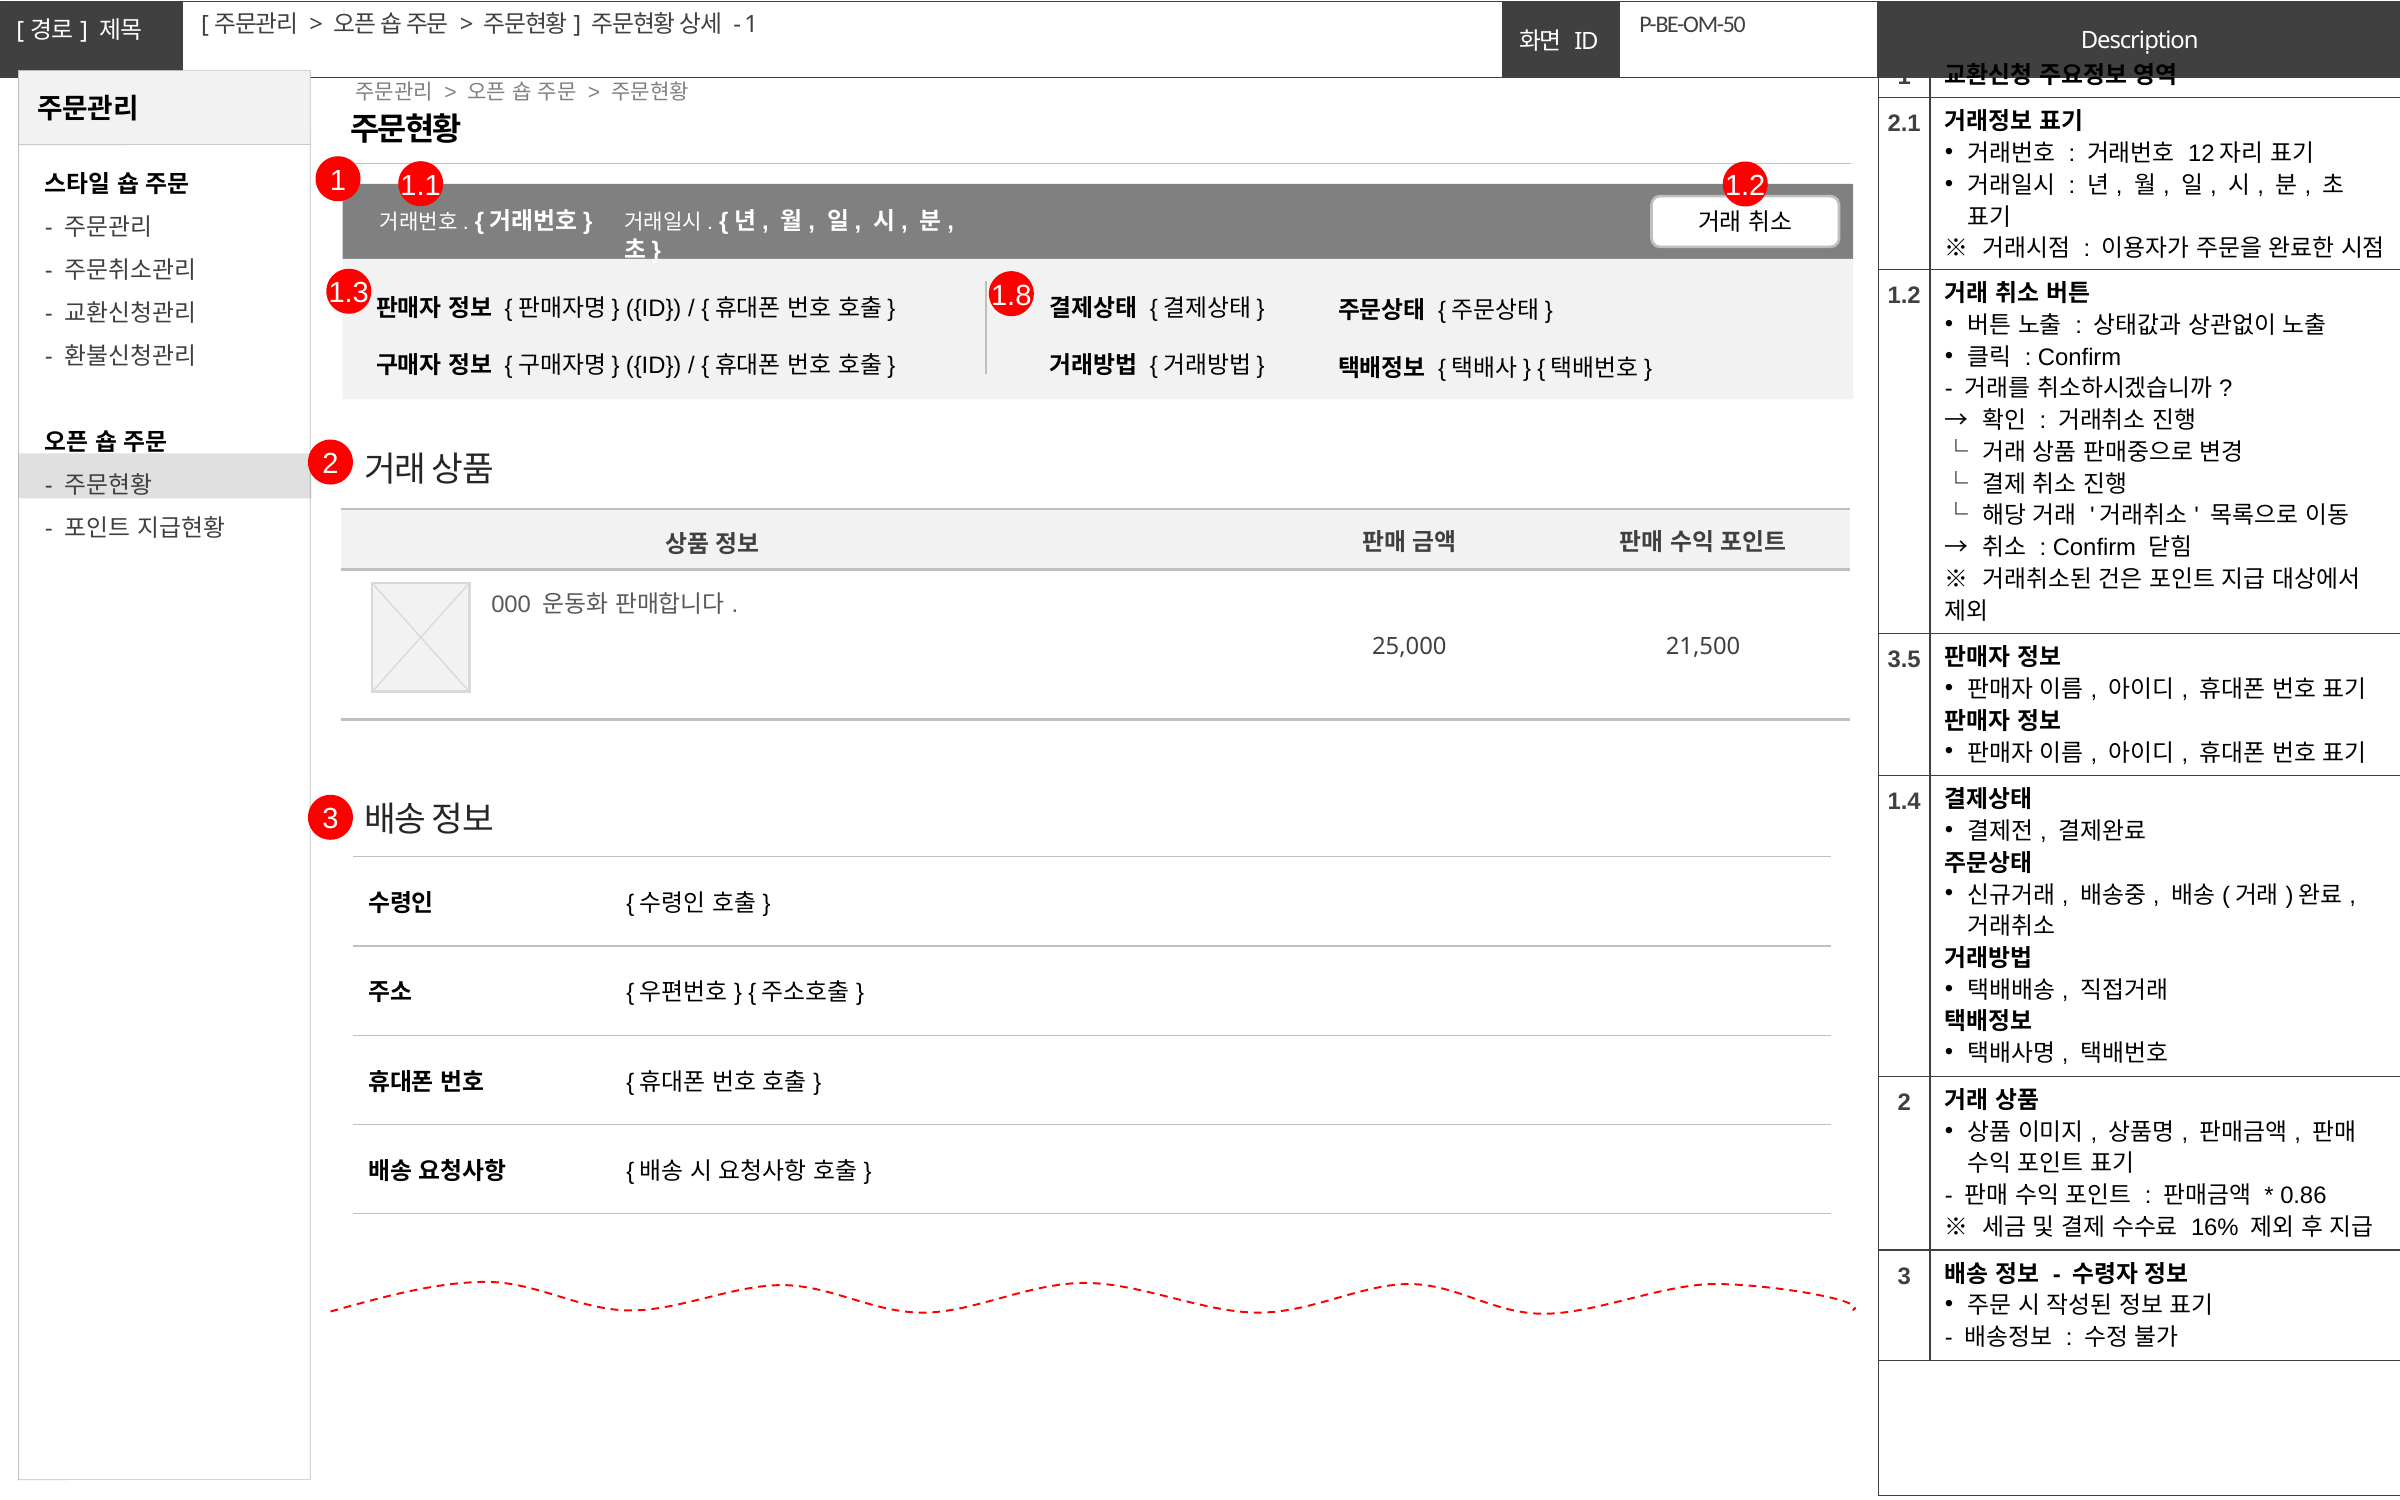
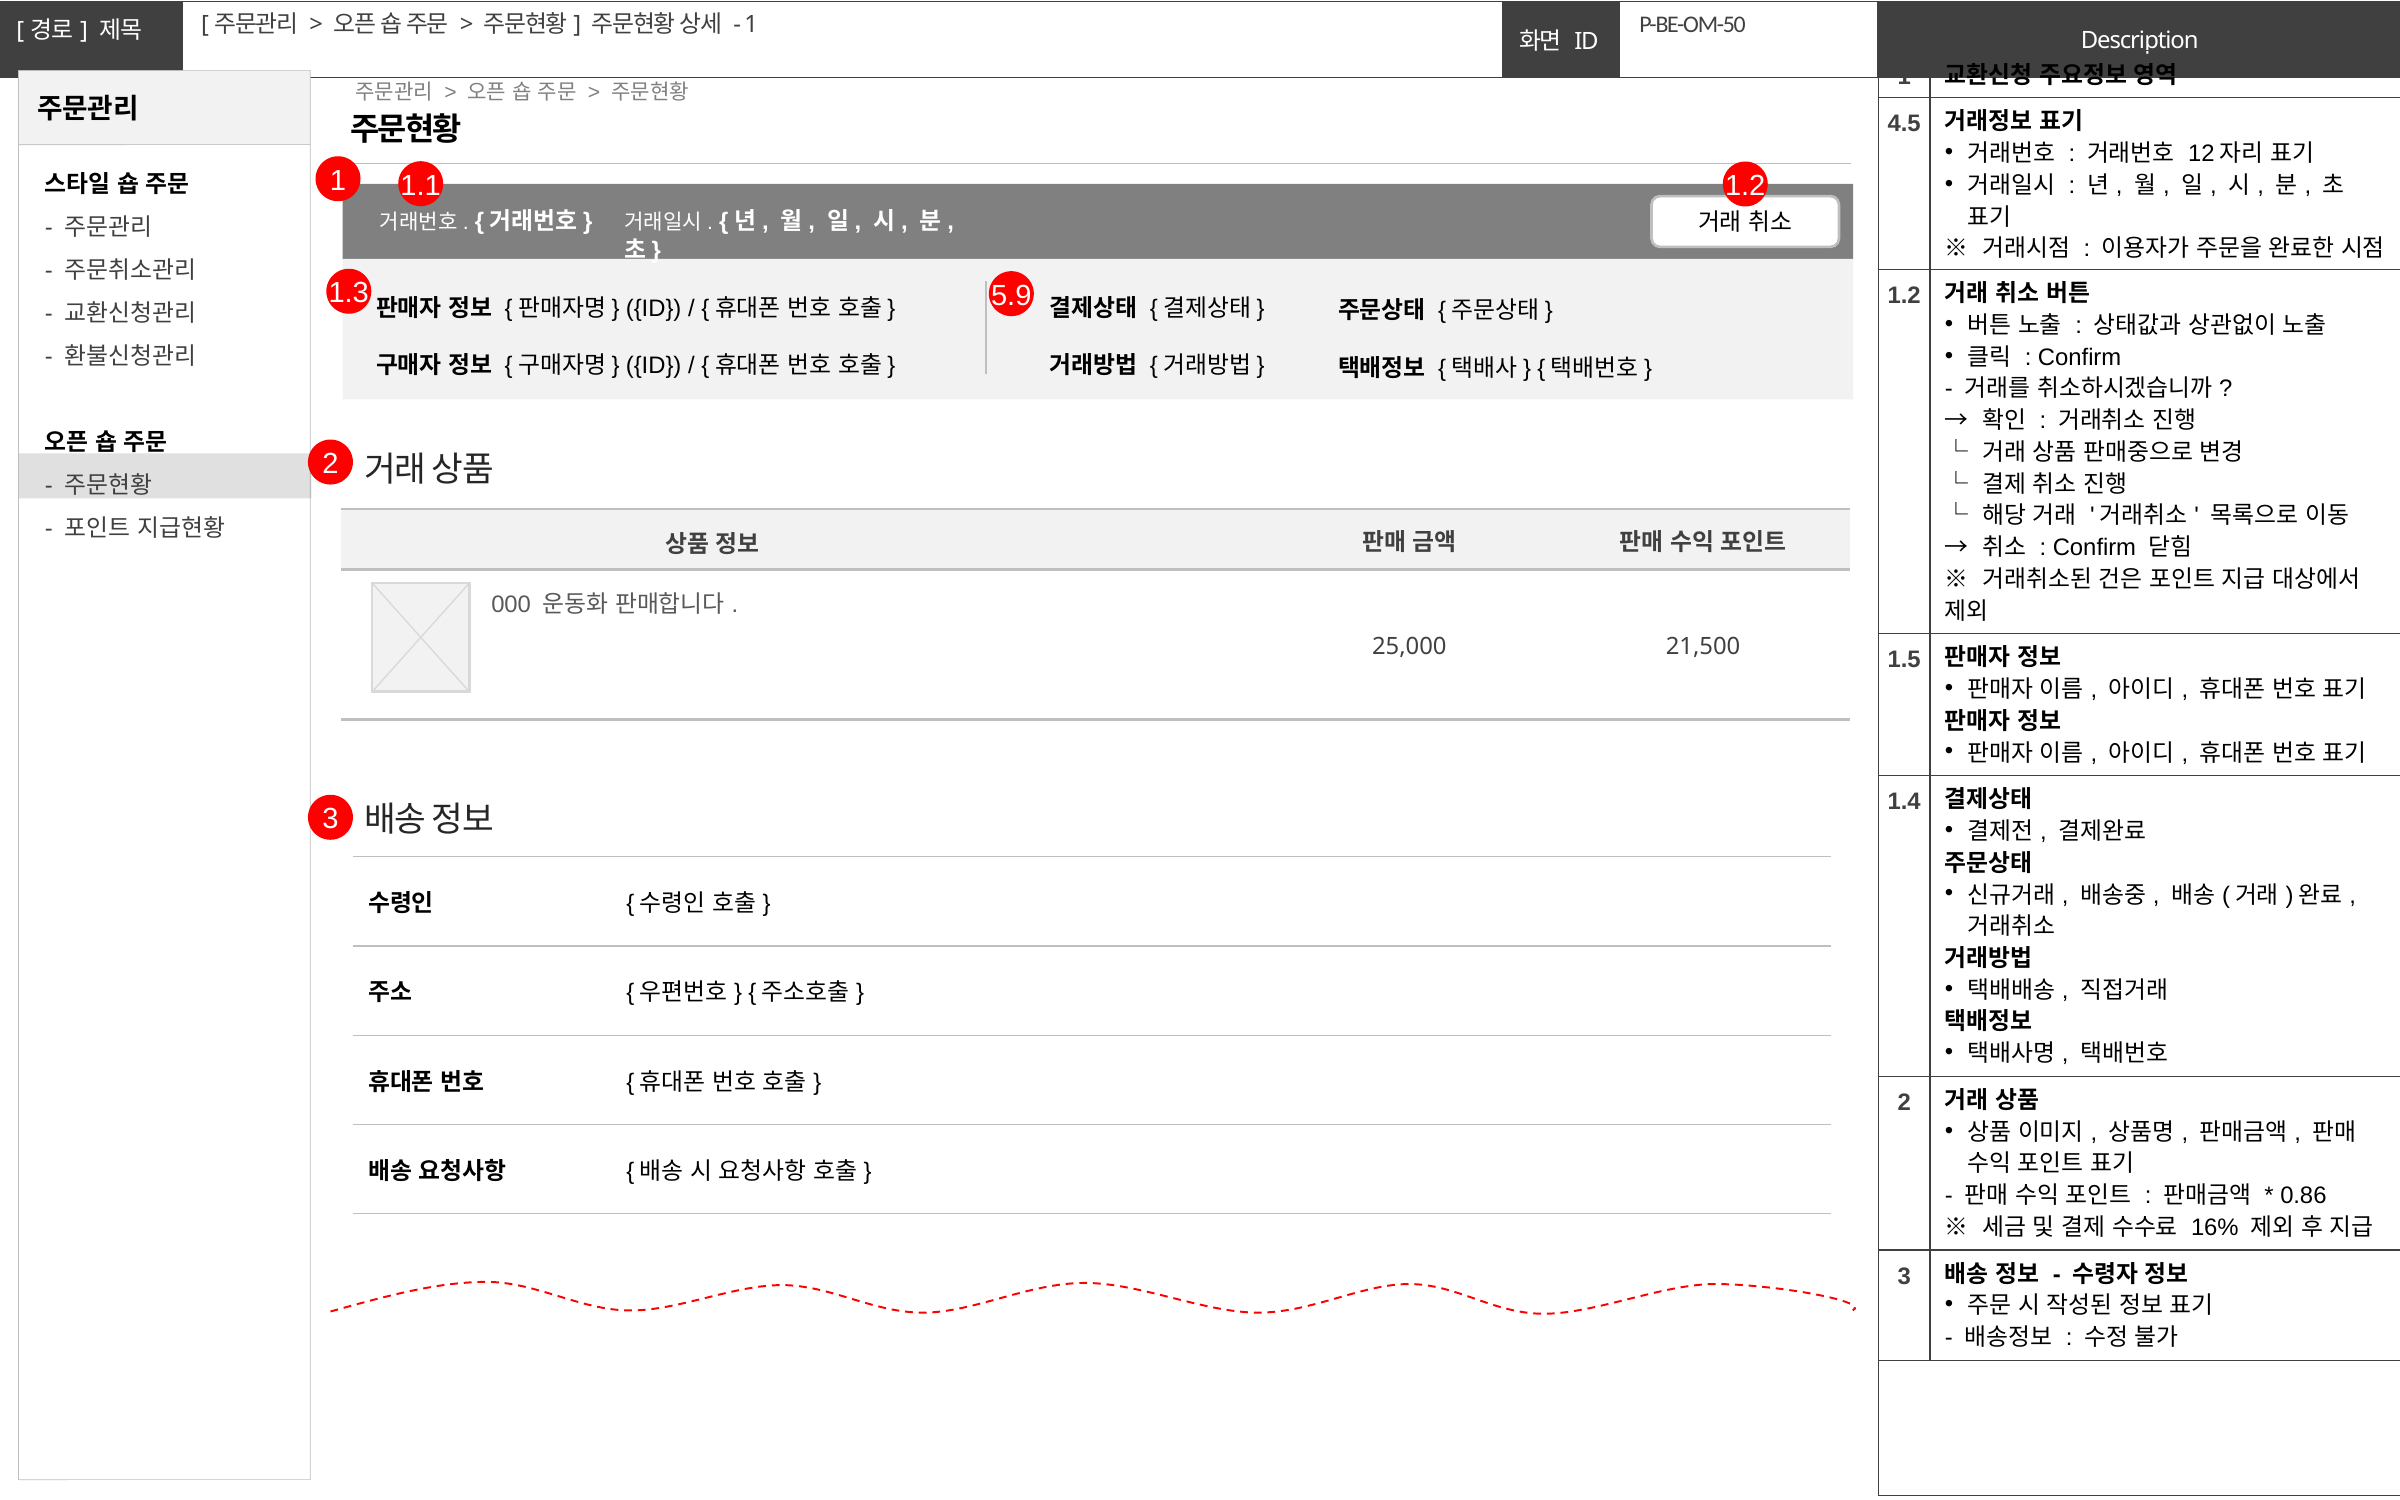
2.1: 2.1 -> 4.5
1.8: 1.8 -> 5.9
3.5: 3.5 -> 1.5
